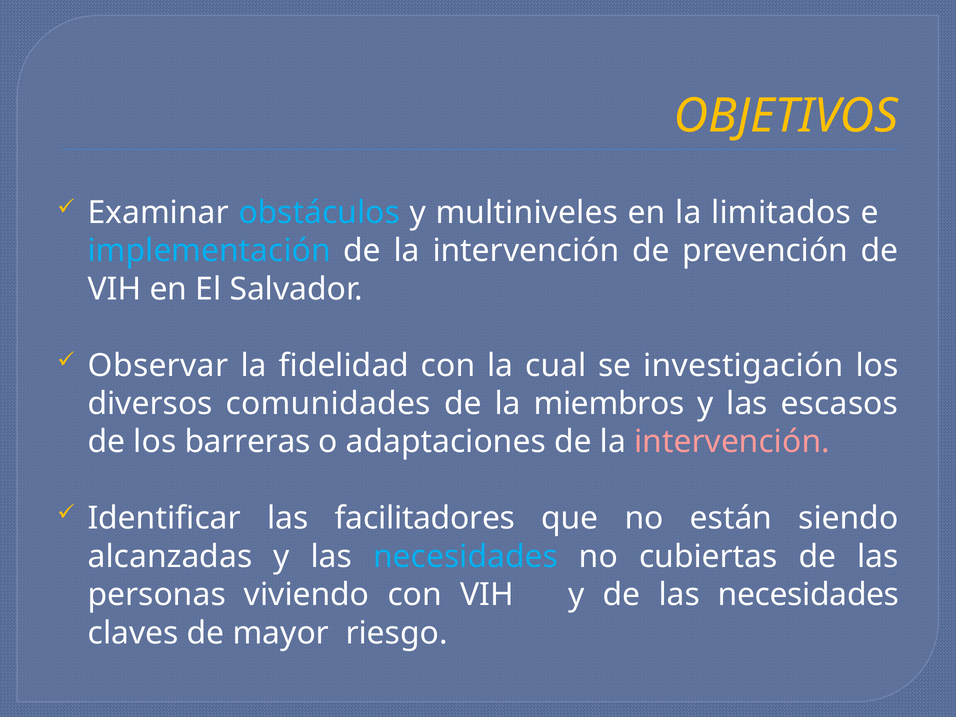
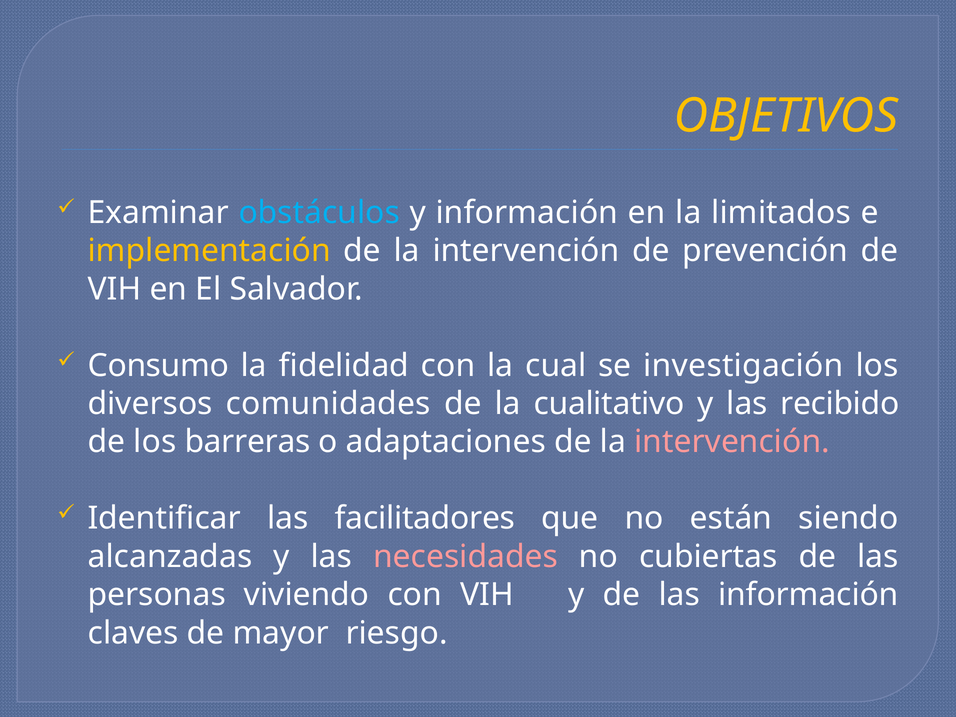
y multiniveles: multiniveles -> información
implementación colour: light blue -> yellow
Observar: Observar -> Consumo
miembros: miembros -> cualitativo
escasos: escasos -> recibido
necesidades at (466, 557) colour: light blue -> pink
de las necesidades: necesidades -> información
